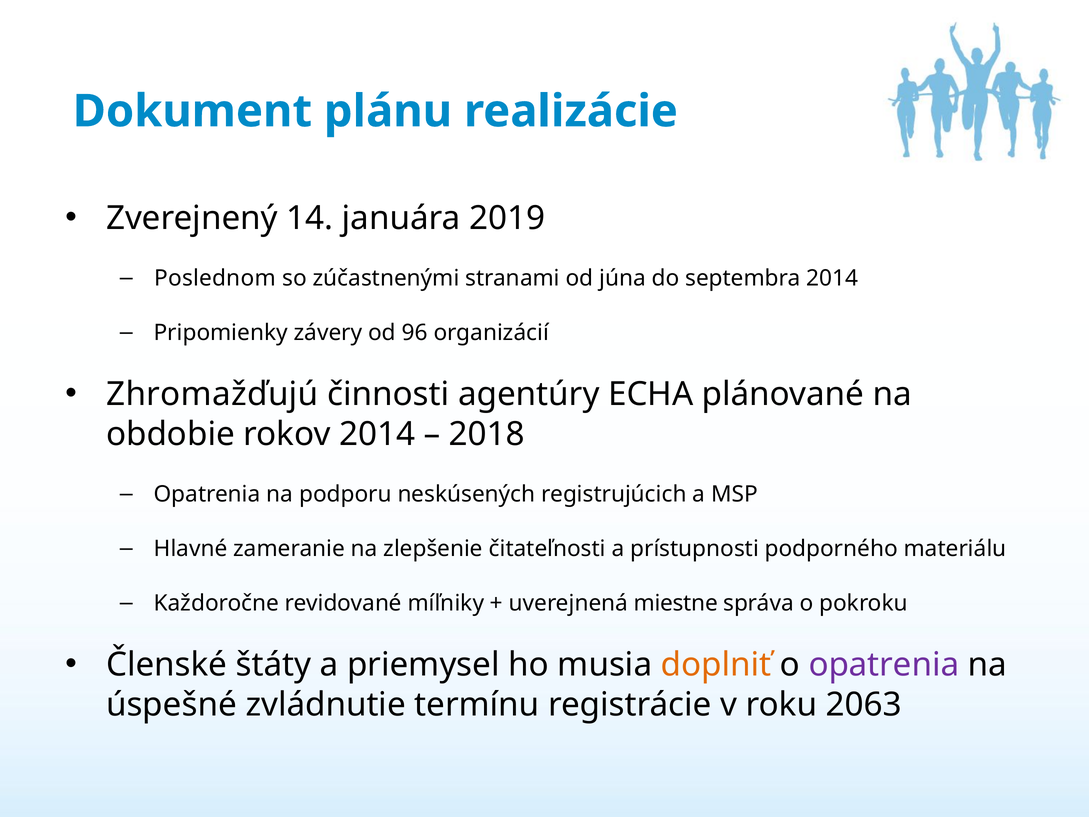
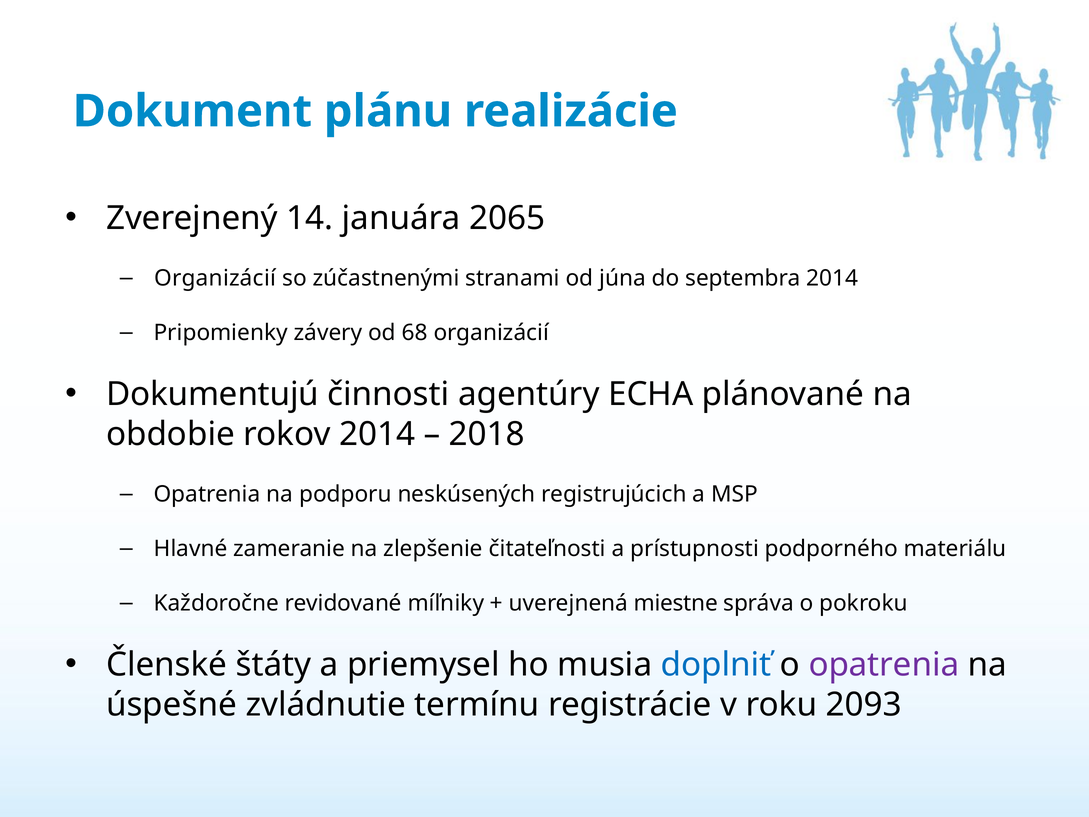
2019: 2019 -> 2065
Poslednom at (215, 278): Poslednom -> Organizácií
96: 96 -> 68
Zhromažďujú: Zhromažďujú -> Dokumentujú
doplniť colour: orange -> blue
2063: 2063 -> 2093
